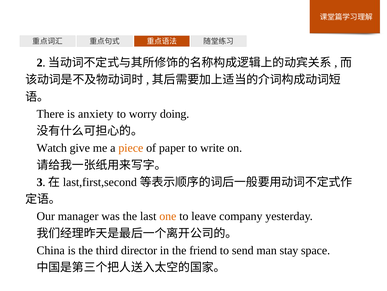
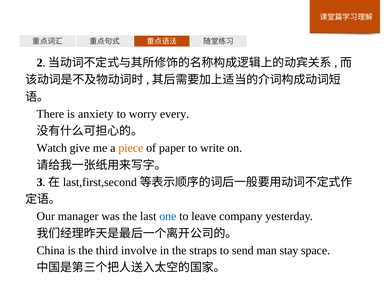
doing: doing -> every
one colour: orange -> blue
director: director -> involve
friend: friend -> straps
